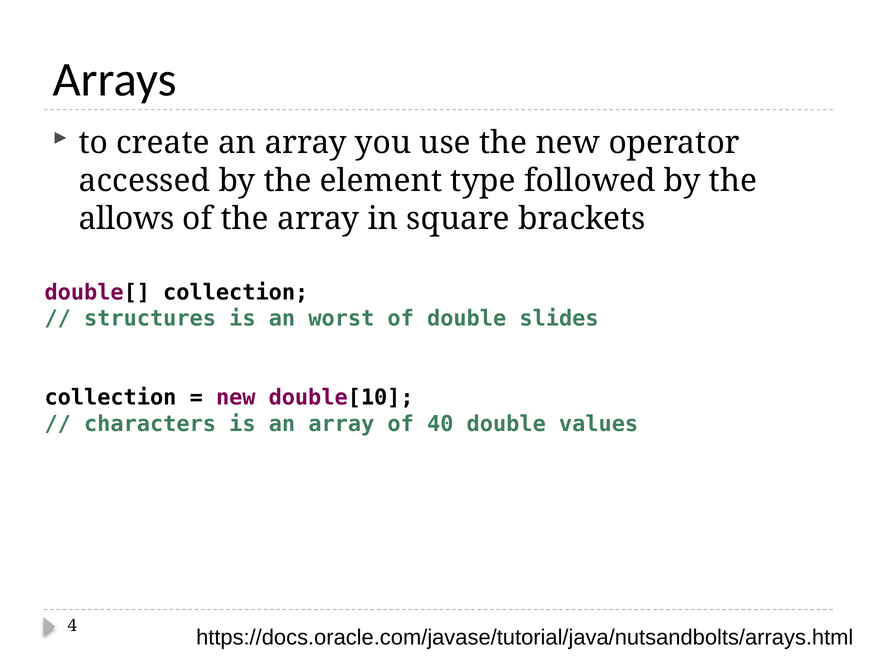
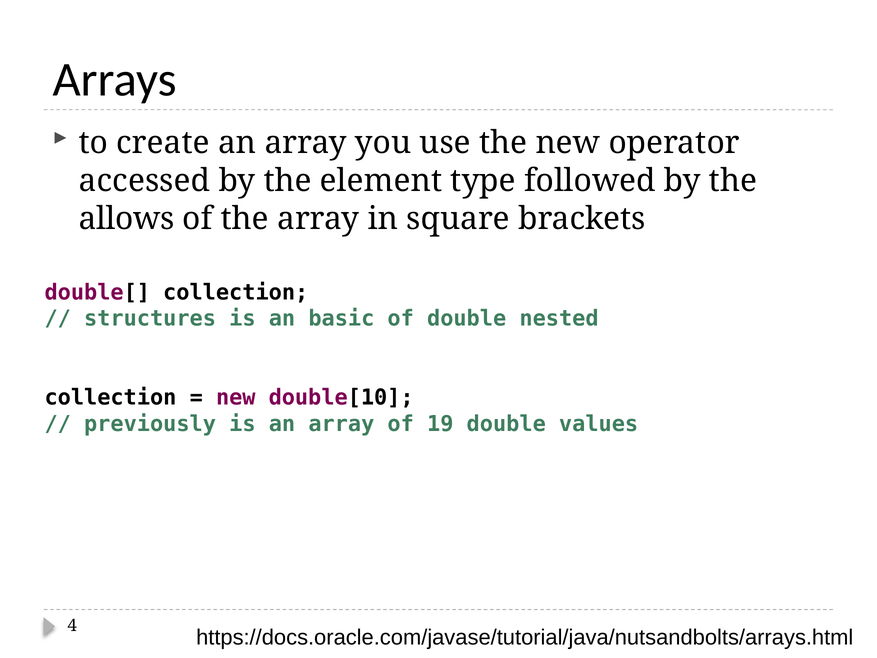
worst: worst -> basic
slides: slides -> nested
characters: characters -> previously
40: 40 -> 19
